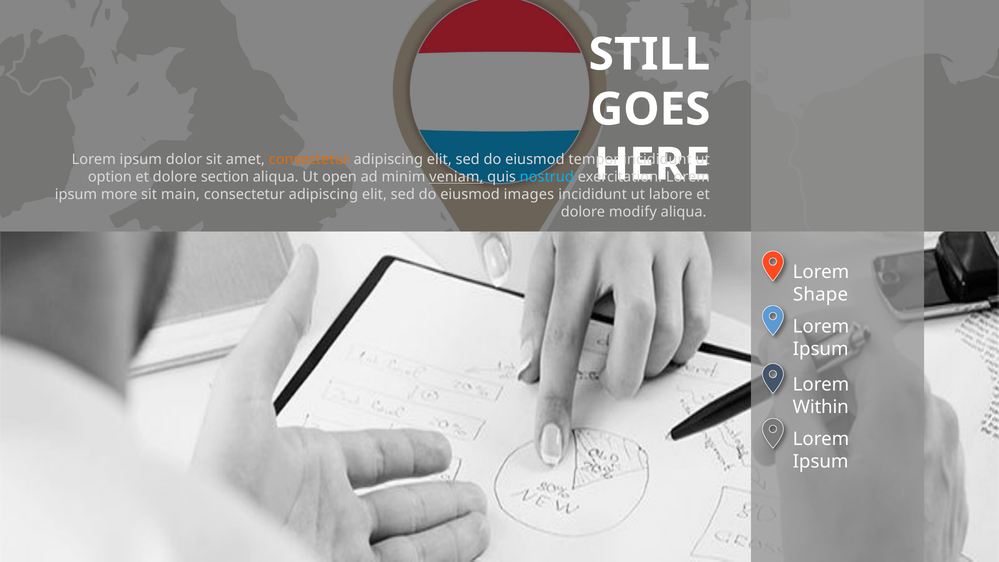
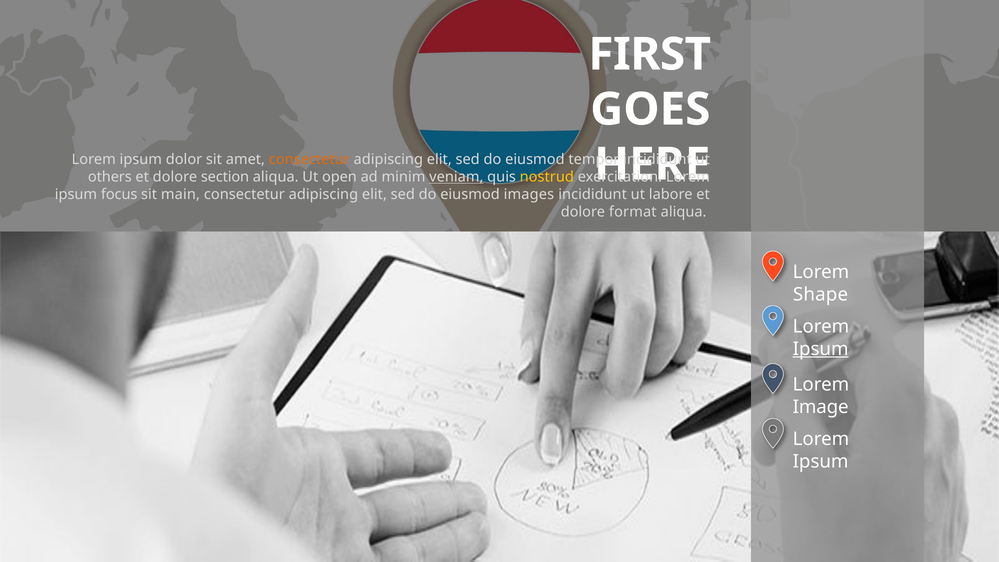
STILL: STILL -> FIRST
option: option -> others
nostrud colour: light blue -> yellow
more: more -> focus
modify: modify -> format
Ipsum at (821, 349) underline: none -> present
Within: Within -> Image
